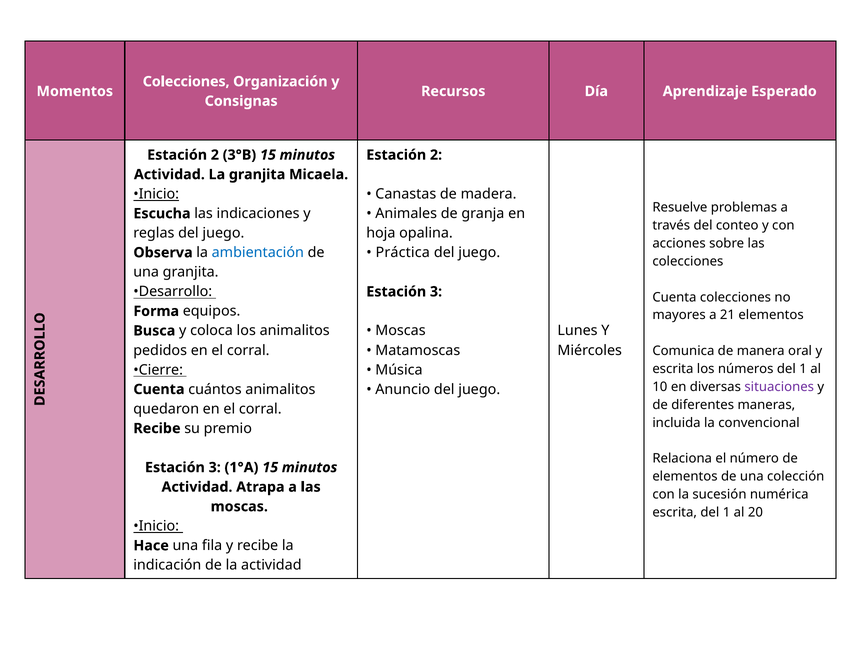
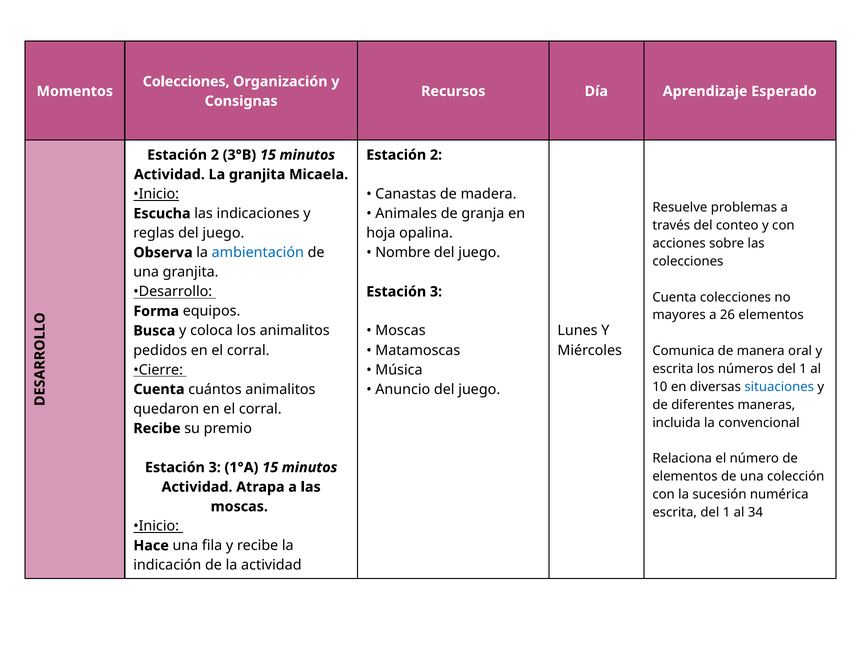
Práctica: Práctica -> Nombre
21: 21 -> 26
situaciones colour: purple -> blue
20: 20 -> 34
